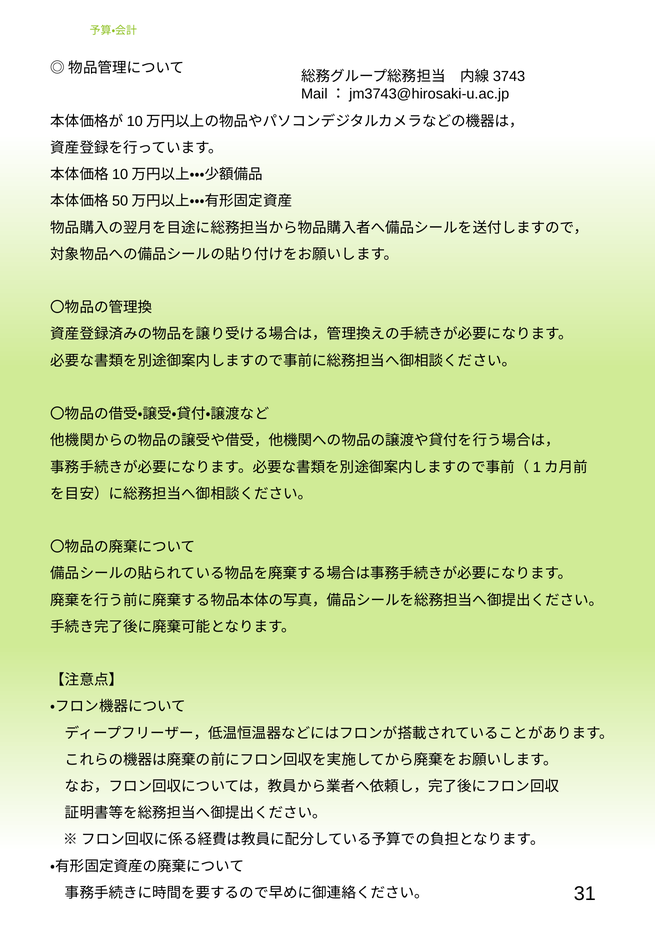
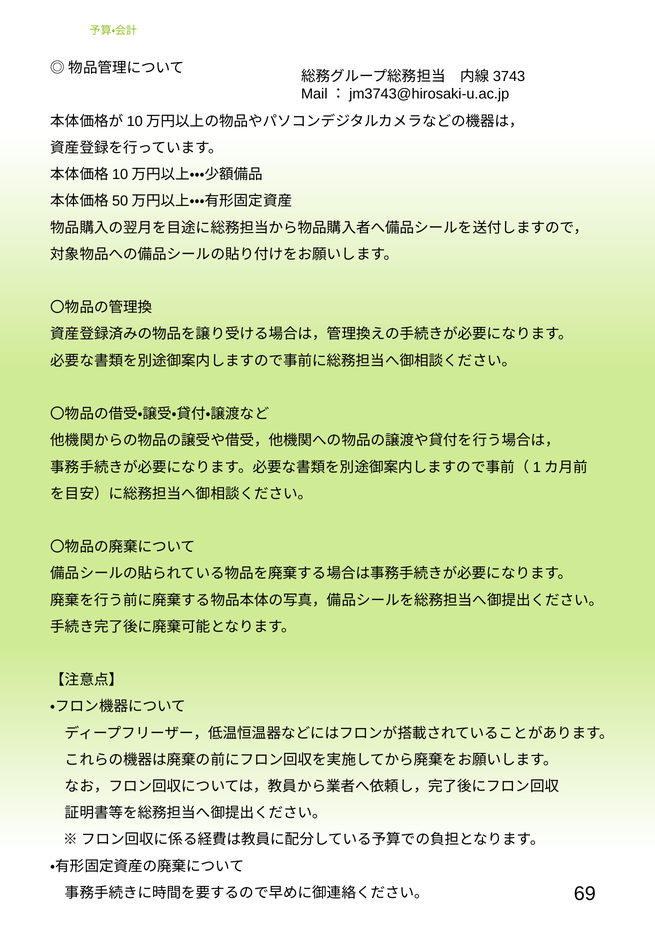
31: 31 -> 69
